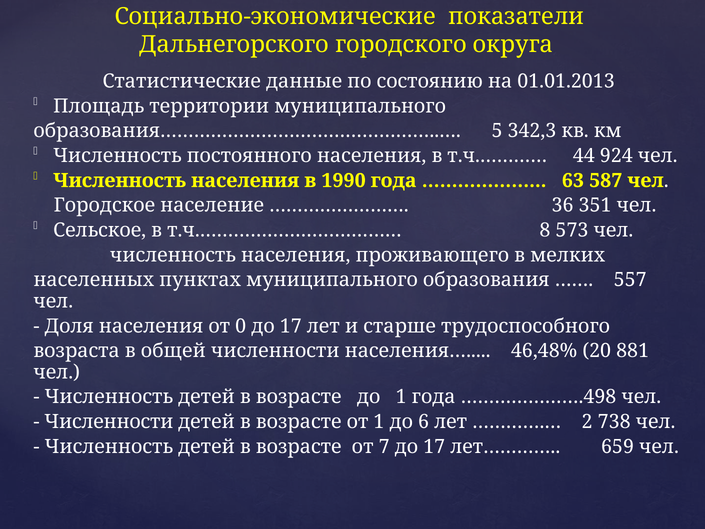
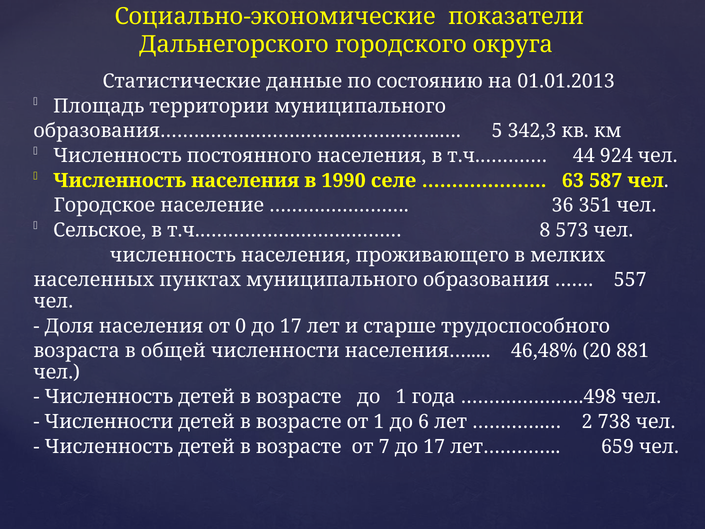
1990 года: года -> селе
